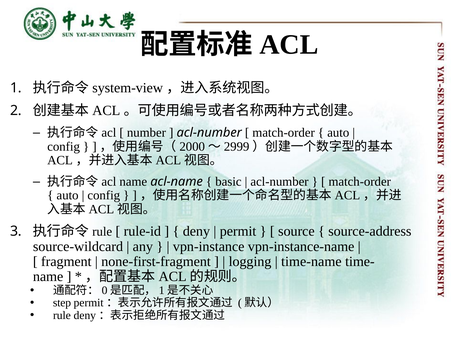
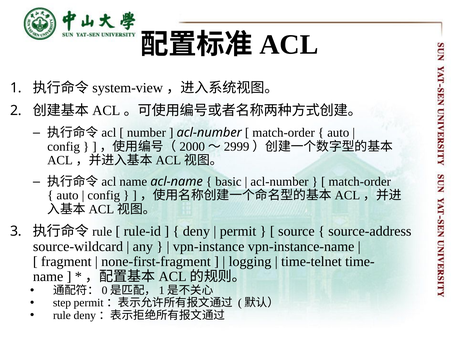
time-name: time-name -> time-telnet
